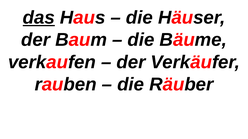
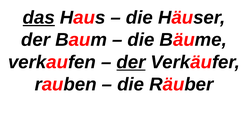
der at (131, 62) underline: none -> present
